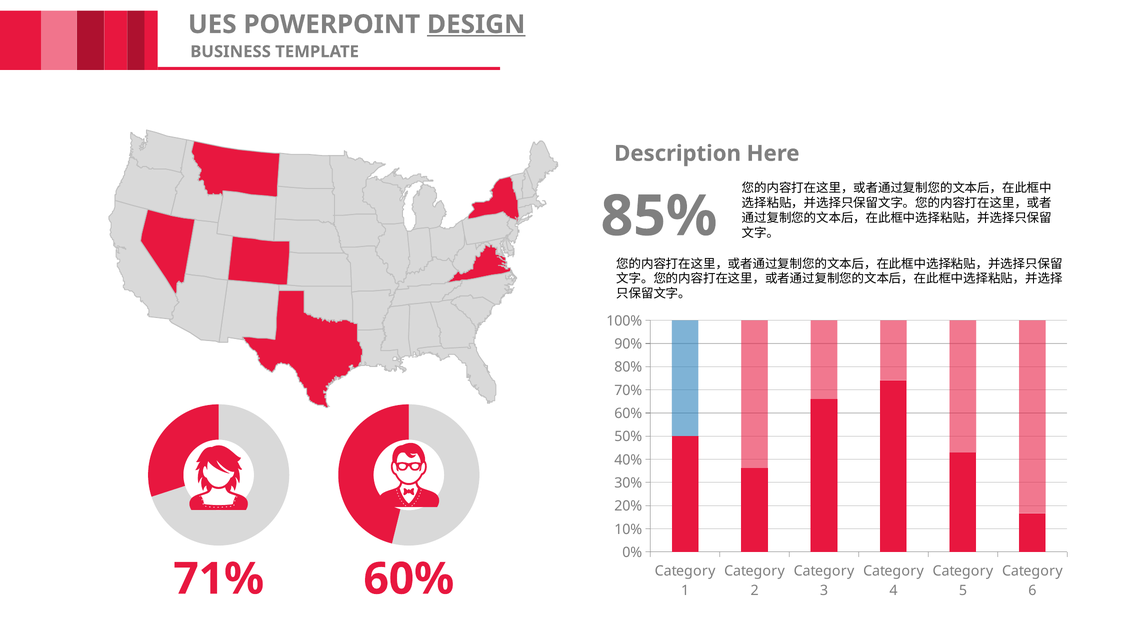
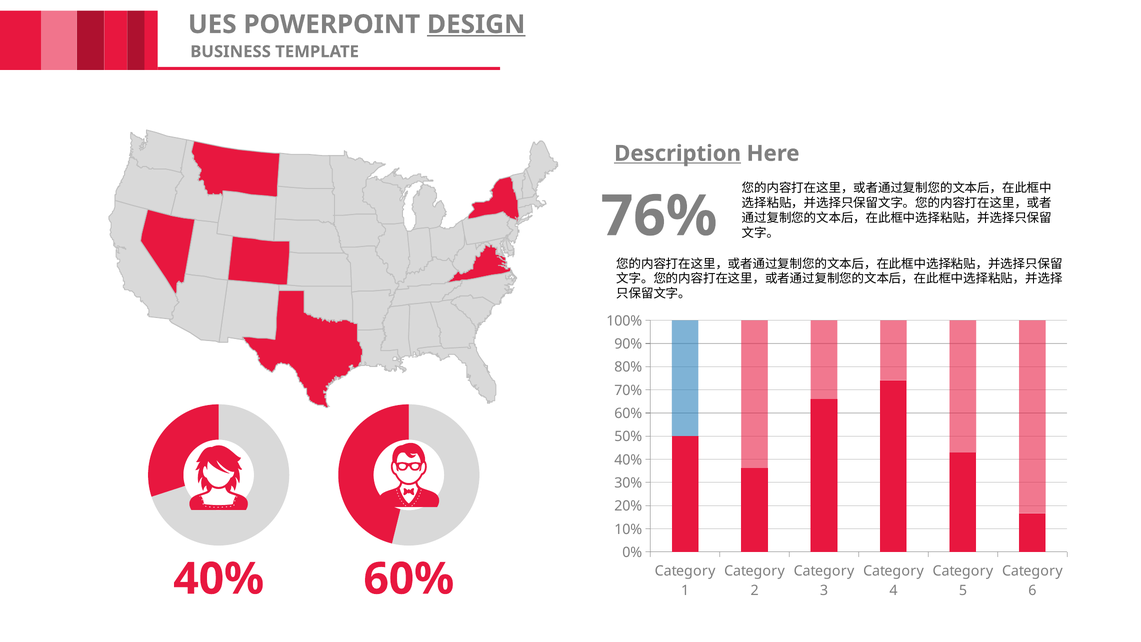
Description underline: none -> present
85%: 85% -> 76%
71% at (219, 579): 71% -> 40%
